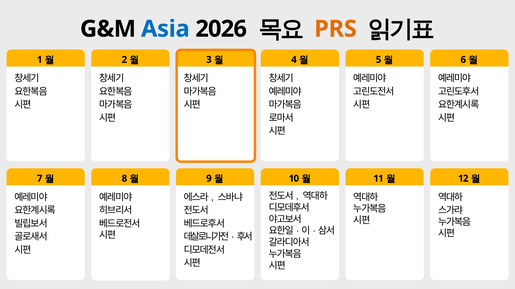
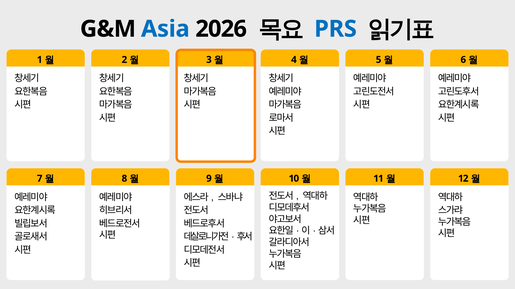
PRS colour: orange -> blue
